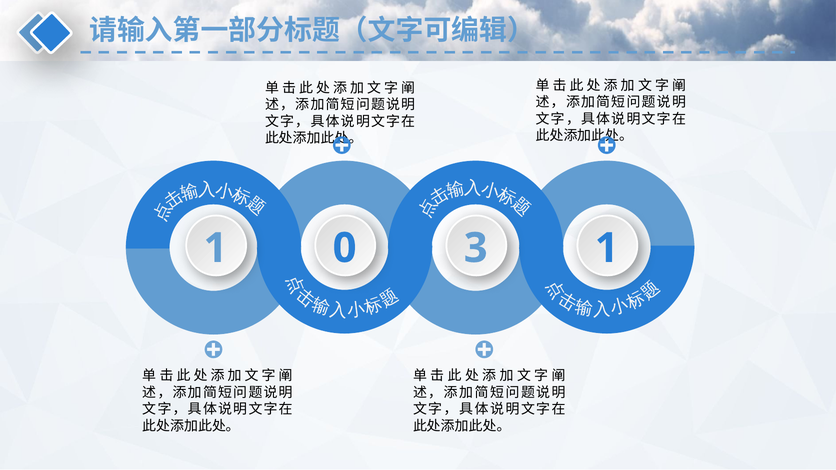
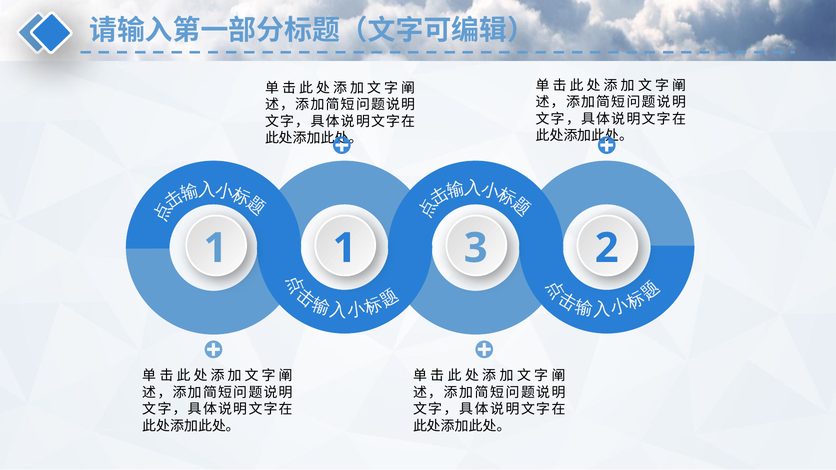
1 0: 0 -> 1
3 1: 1 -> 2
